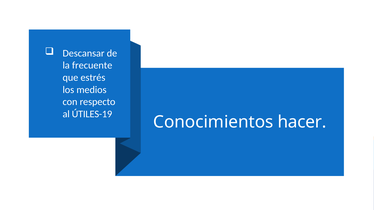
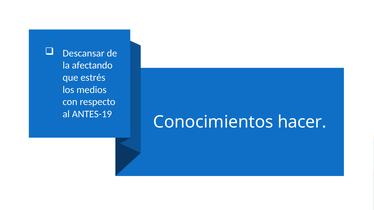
frecuente: frecuente -> afectando
ÚTILES-19: ÚTILES-19 -> ANTES-19
